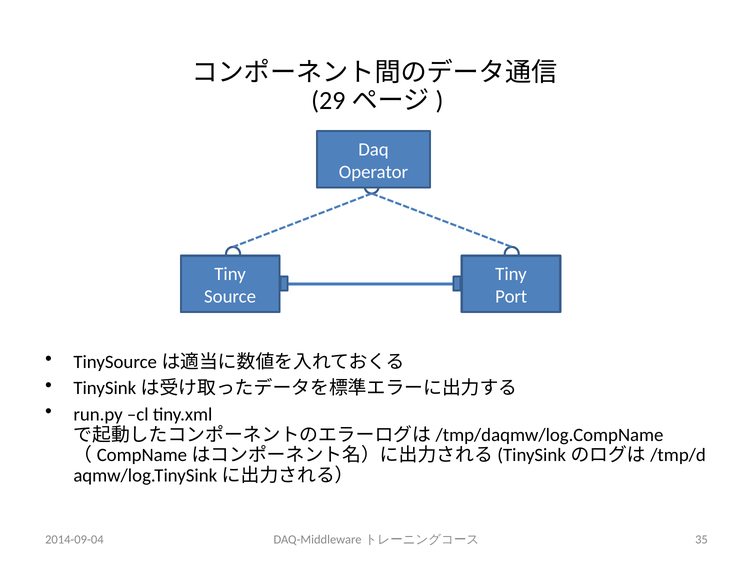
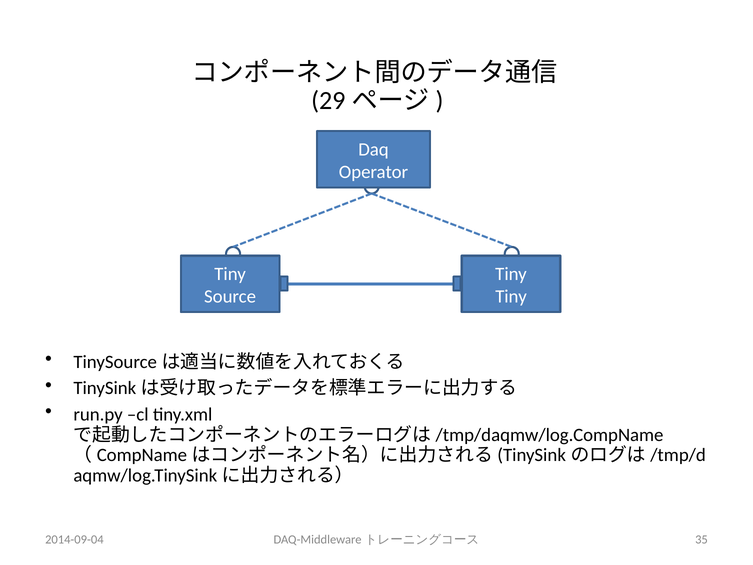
Port at (511, 296): Port -> Tiny
